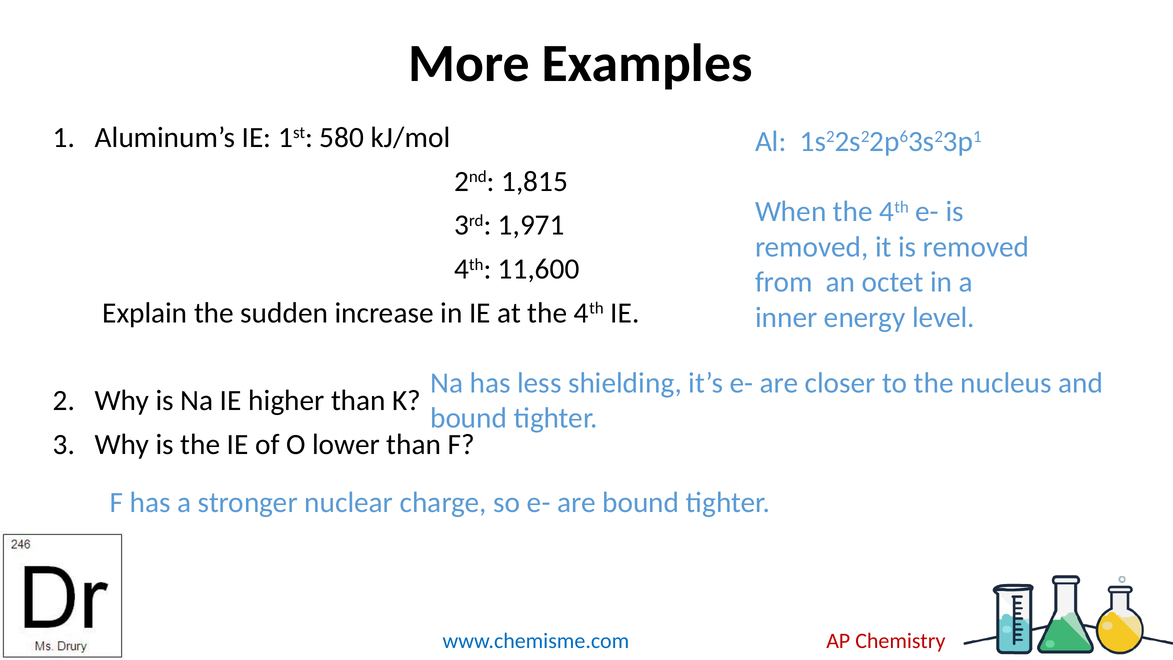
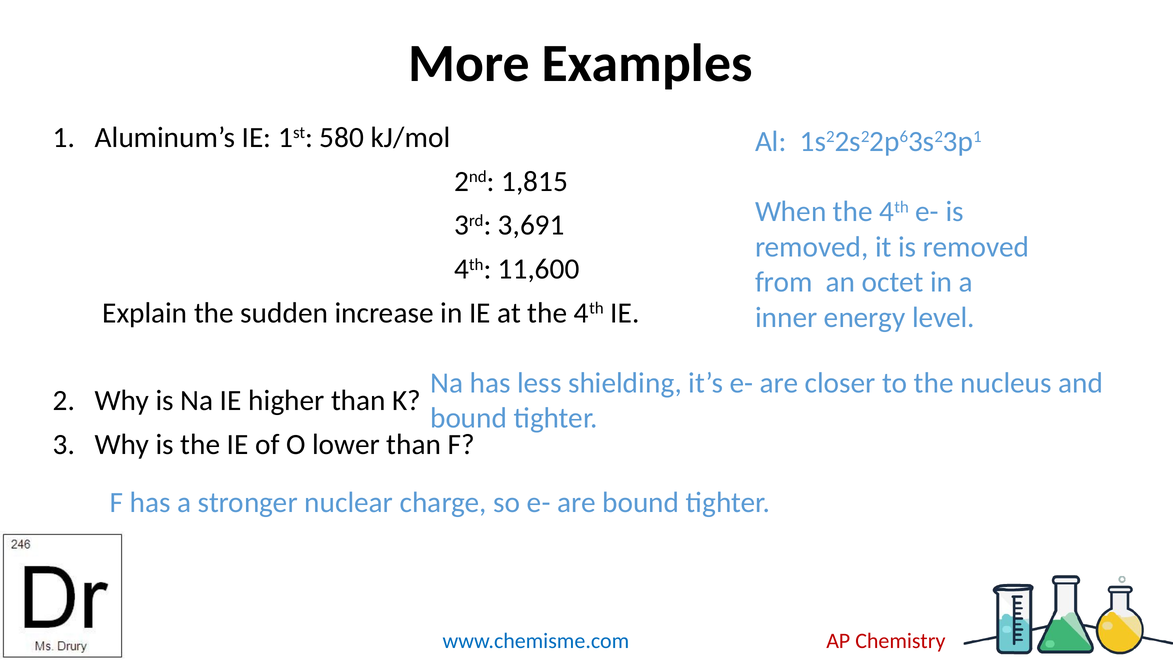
1,971: 1,971 -> 3,691
